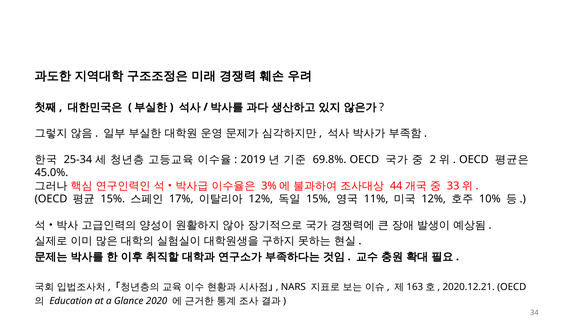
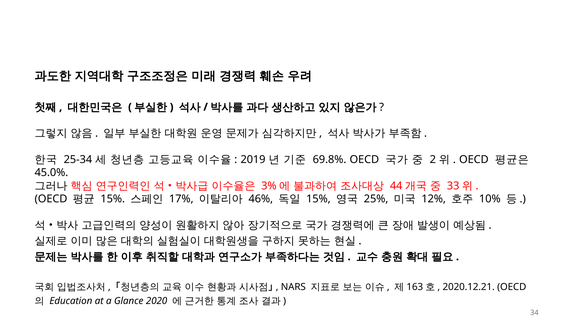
12% at (261, 199): 12% -> 46%
11%: 11% -> 25%
